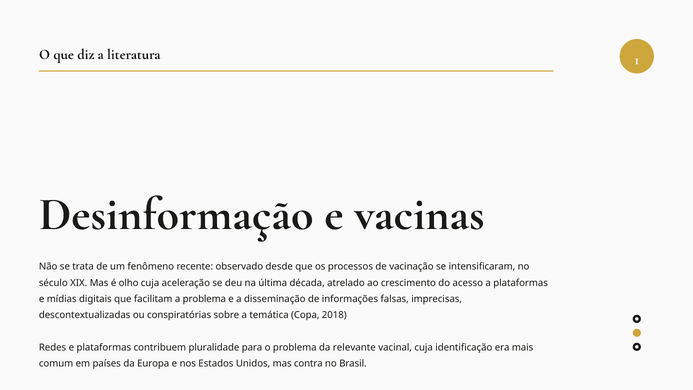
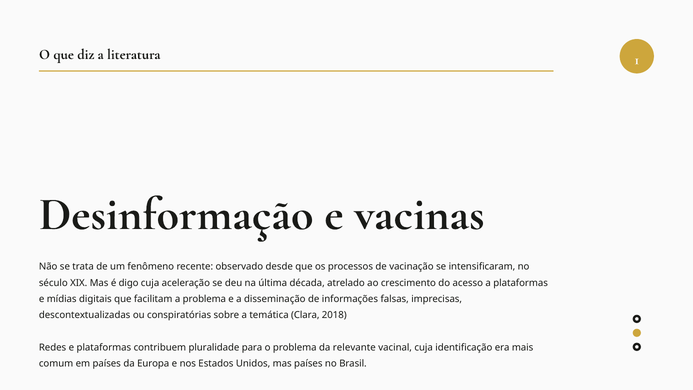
olho: olho -> digo
Copa: Copa -> Clara
mas contra: contra -> países
